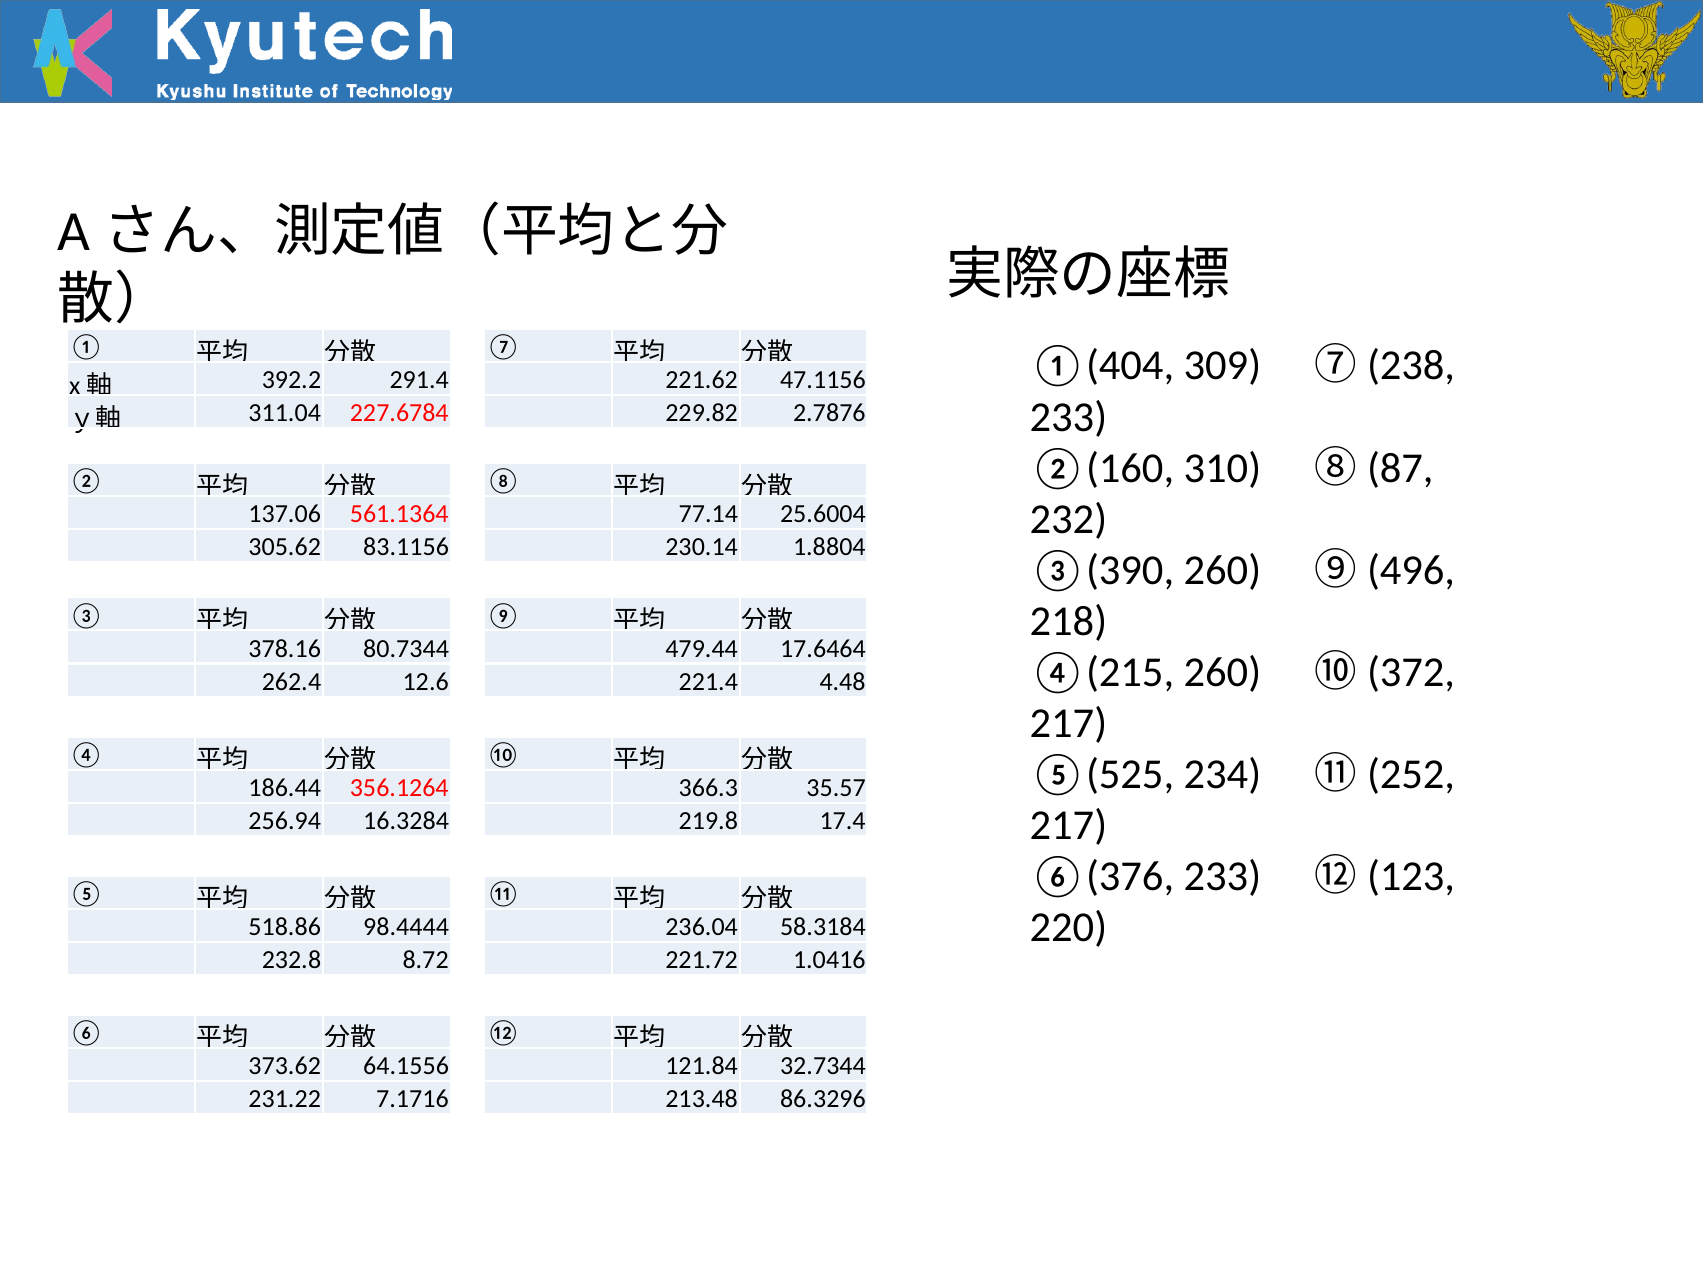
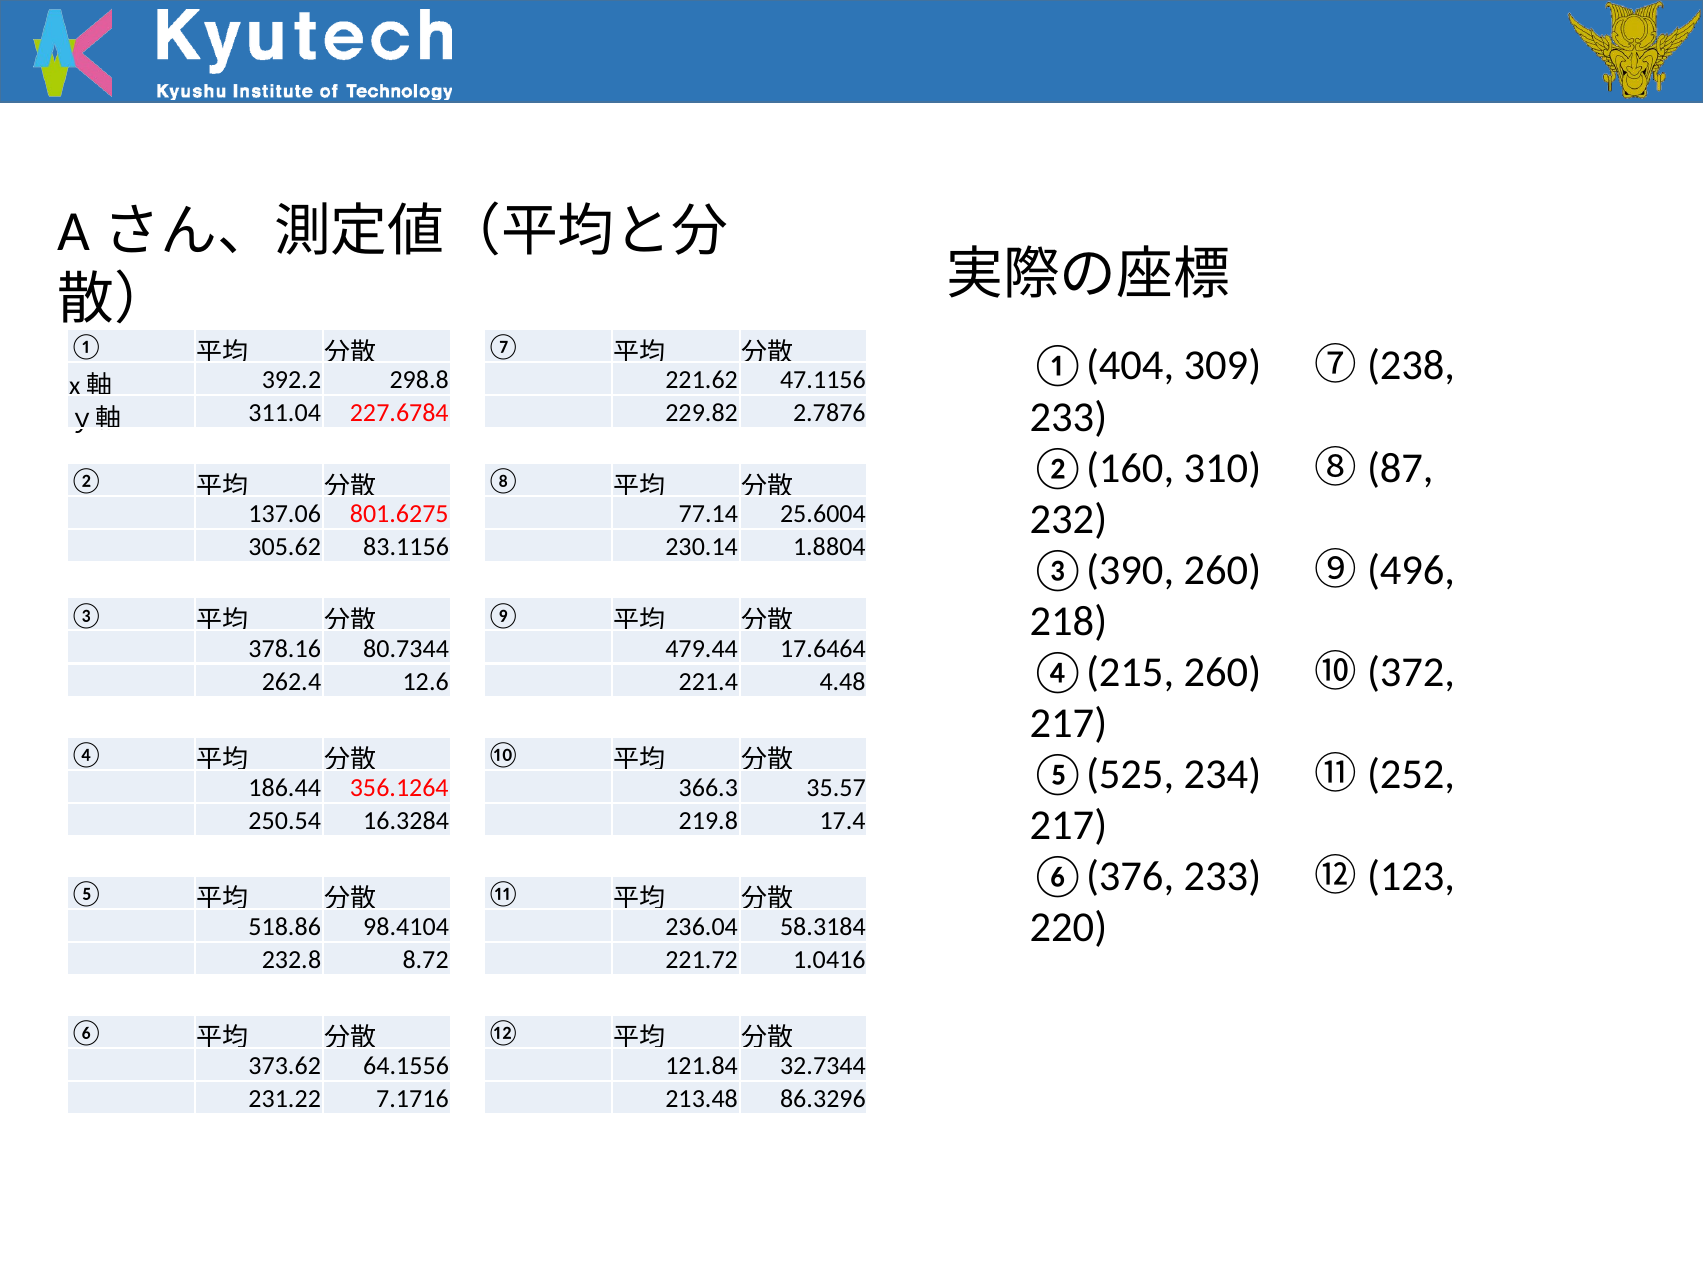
291.4: 291.4 -> 298.8
561.1364: 561.1364 -> 801.6275
256.94: 256.94 -> 250.54
98.4444: 98.4444 -> 98.4104
